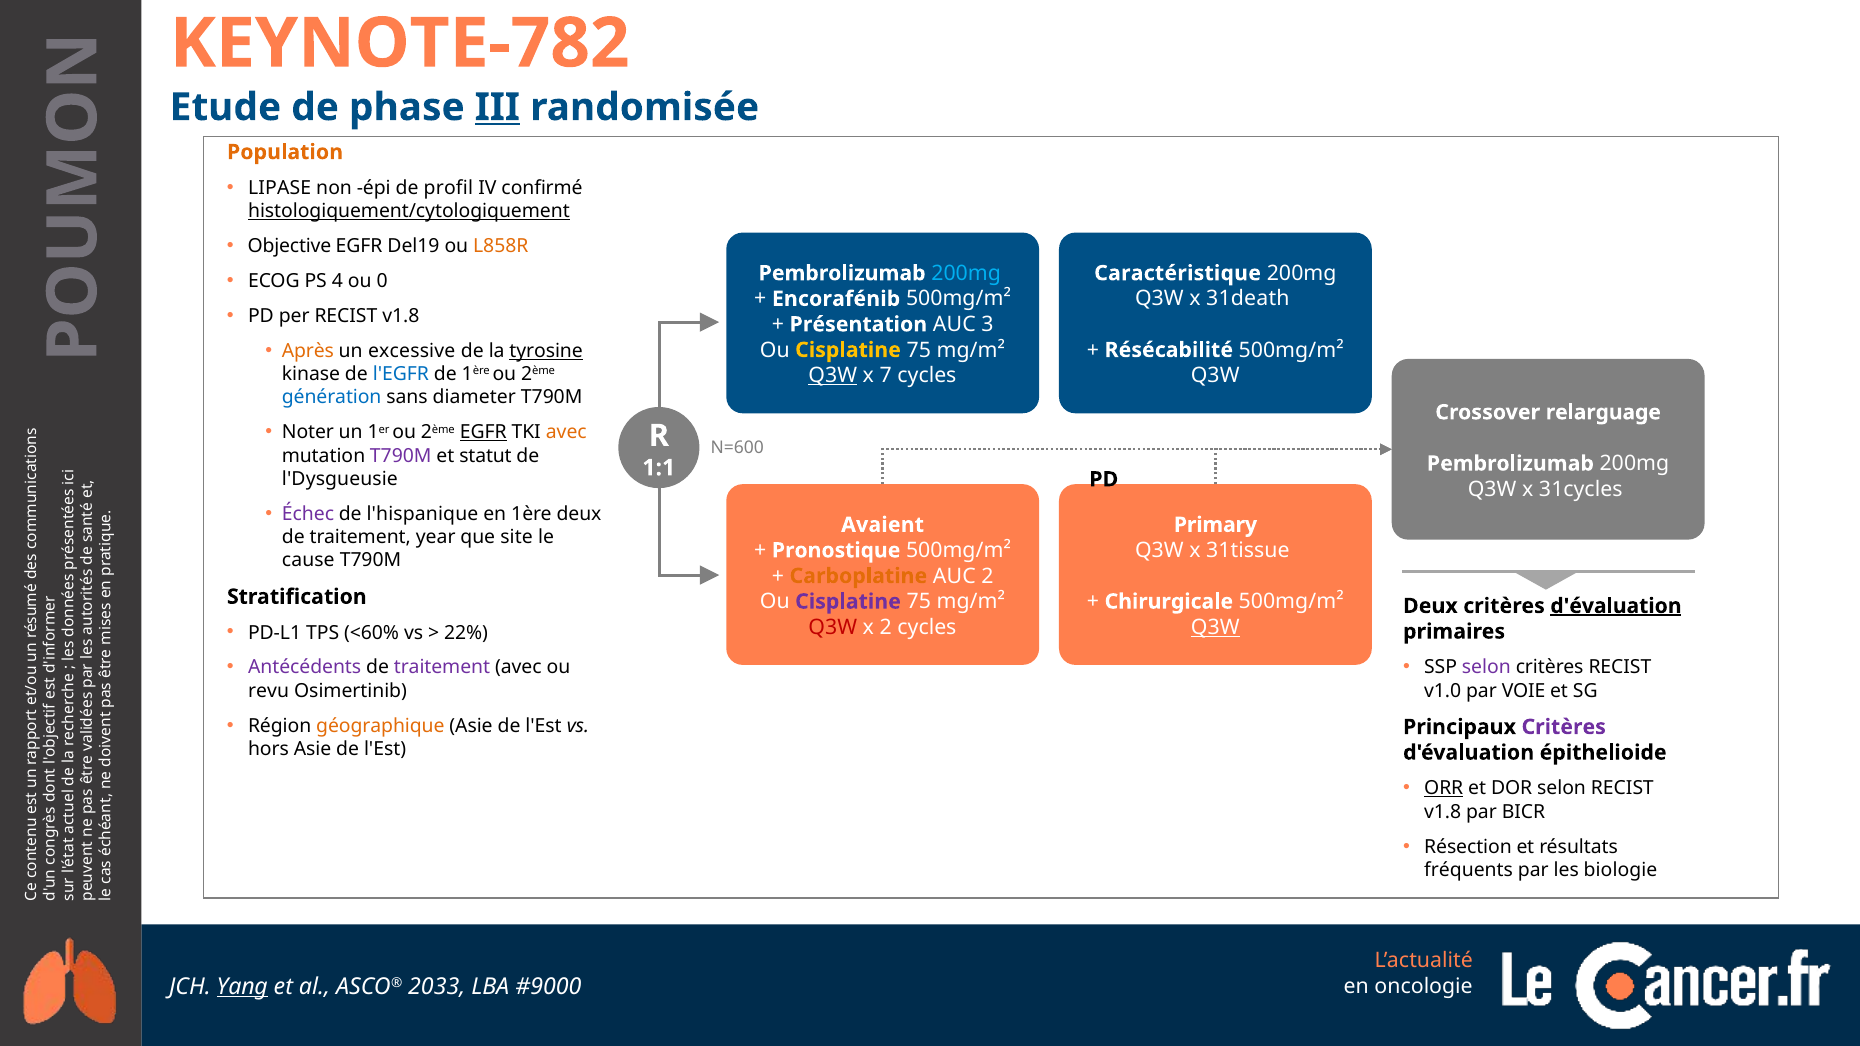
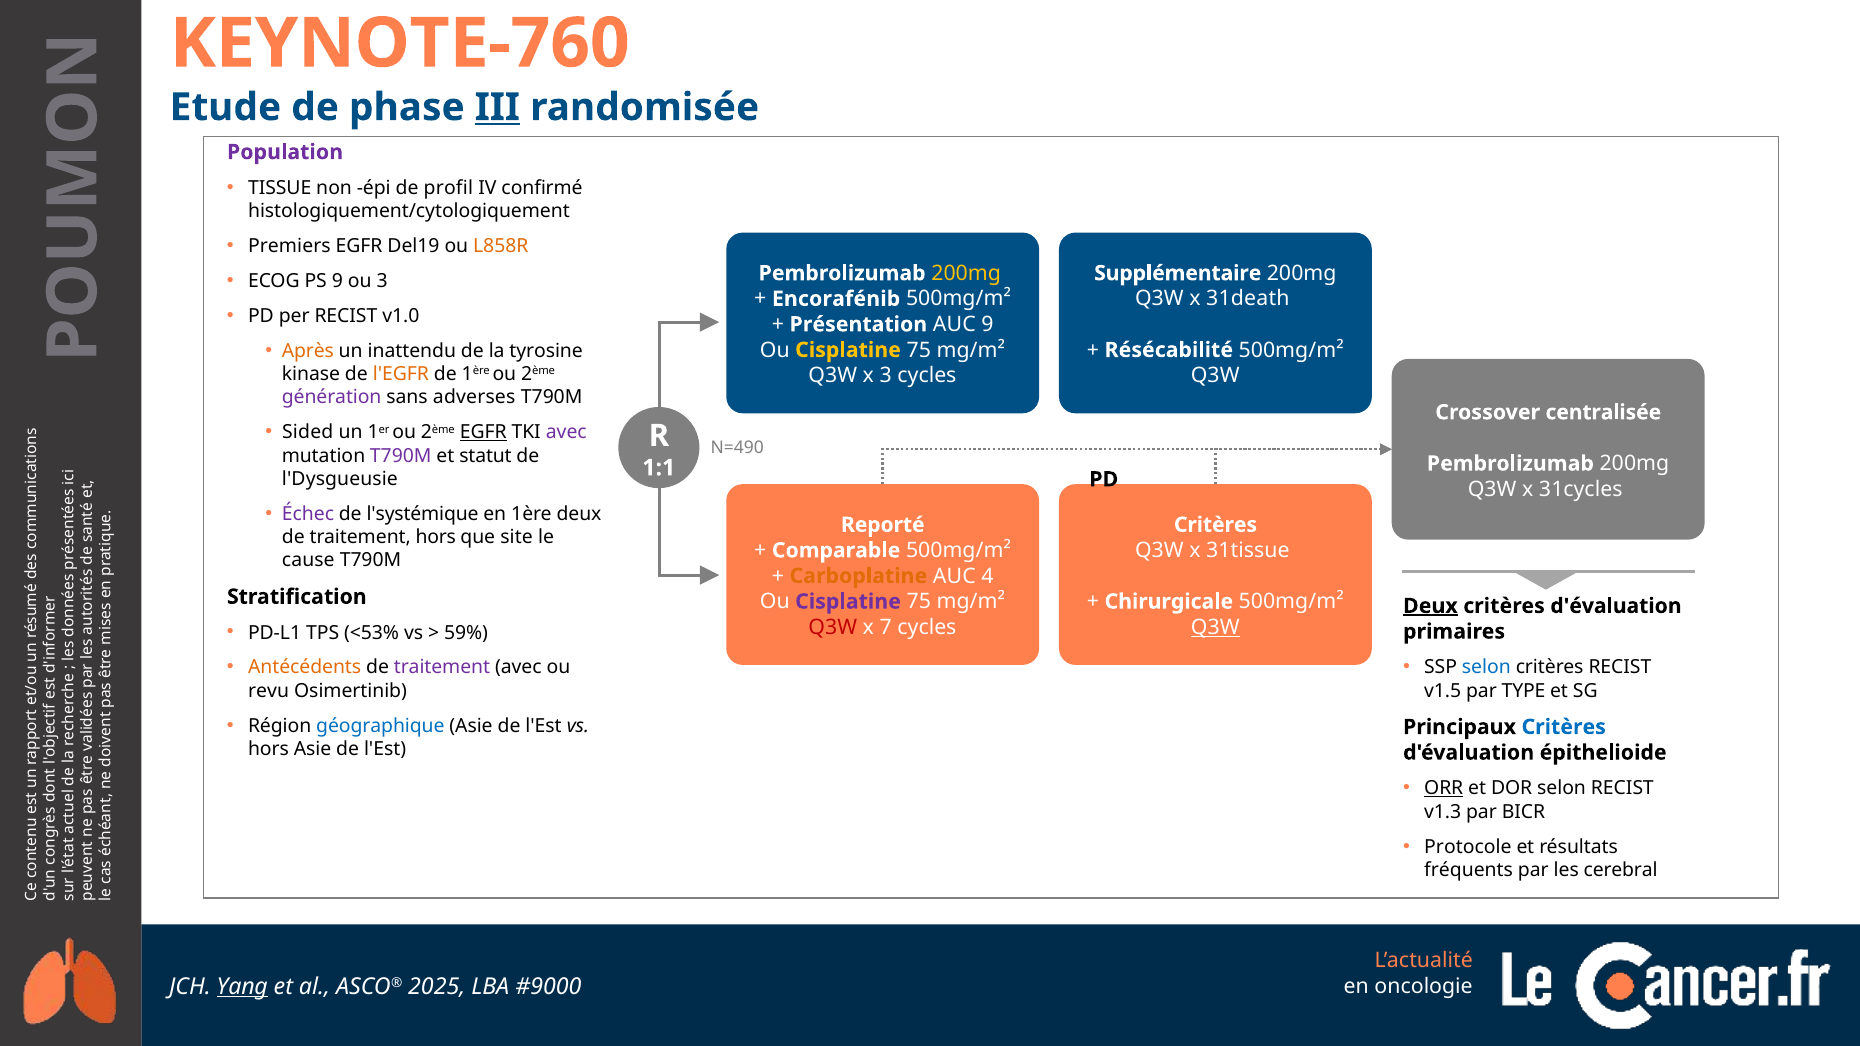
KEYNOTE-782: KEYNOTE-782 -> KEYNOTE-760
Population colour: orange -> purple
LIPASE: LIPASE -> TISSUE
histologiquement/cytologiquement underline: present -> none
Objective: Objective -> Premiers
200mg at (966, 273) colour: light blue -> yellow
Caractéristique: Caractéristique -> Supplémentaire
PS 4: 4 -> 9
ou 0: 0 -> 3
per RECIST v1.8: v1.8 -> v1.0
AUC 3: 3 -> 9
excessive: excessive -> inattendu
tyrosine underline: present -> none
l'EGFR colour: blue -> orange
Q3W at (833, 376) underline: present -> none
x 7: 7 -> 3
génération colour: blue -> purple
diameter: diameter -> adverses
relarguage: relarguage -> centralisée
Noter: Noter -> Sided
avec at (566, 433) colour: orange -> purple
N=600: N=600 -> N=490
l'hispanique: l'hispanique -> l'systémique
Avaient: Avaient -> Reporté
Primary at (1215, 525): Primary -> Critères
traitement year: year -> hors
Pronostique: Pronostique -> Comparable
AUC 2: 2 -> 4
Deux at (1430, 606) underline: none -> present
d'évaluation at (1616, 606) underline: present -> none
x 2: 2 -> 7
<60%: <60% -> <53%
22%: 22% -> 59%
selon at (1486, 668) colour: purple -> blue
Antécédents colour: purple -> orange
v1.0: v1.0 -> v1.5
VOIE: VOIE -> TYPE
géographique colour: orange -> blue
Critères at (1564, 727) colour: purple -> blue
v1.8 at (1443, 812): v1.8 -> v1.3
Résection: Résection -> Protocole
biologie: biologie -> cerebral
2033: 2033 -> 2025
